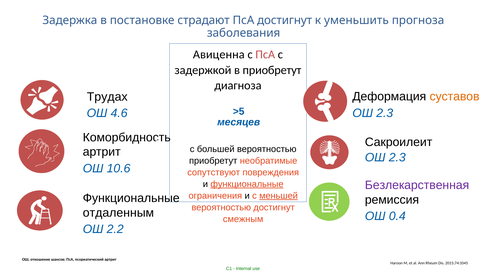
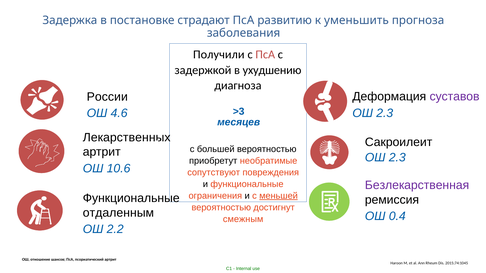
ПсА достигнут: достигнут -> развитию
Авиценна: Авиценна -> Получили
в приобретут: приобретут -> ухудшению
суставов colour: orange -> purple
Трудах: Трудах -> России
>5: >5 -> >3
Коморбидность: Коморбидность -> Лекарственных
функциональные at (247, 184) underline: present -> none
